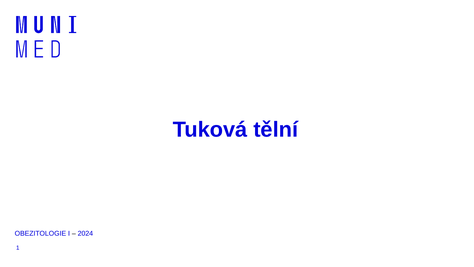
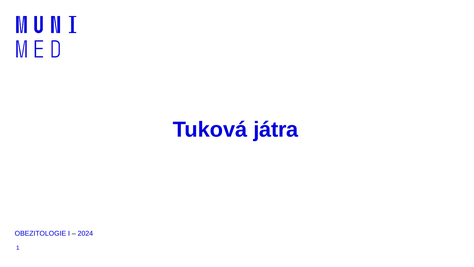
tělní: tělní -> játra
